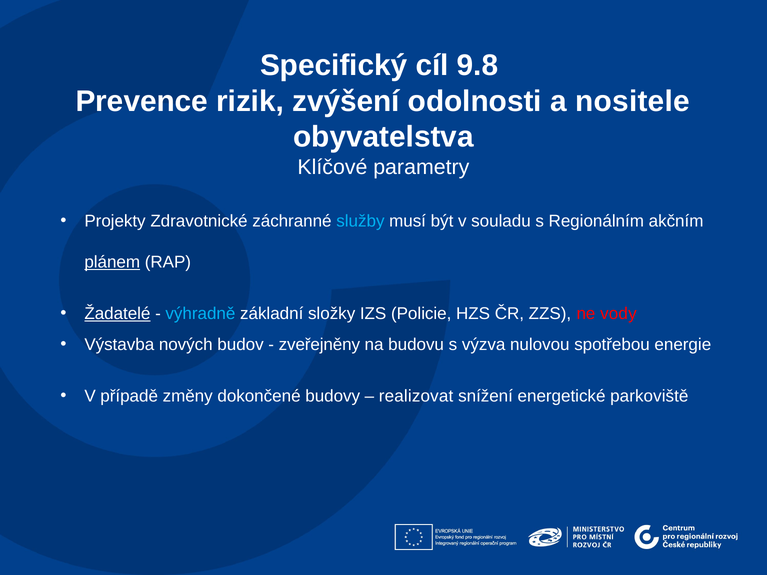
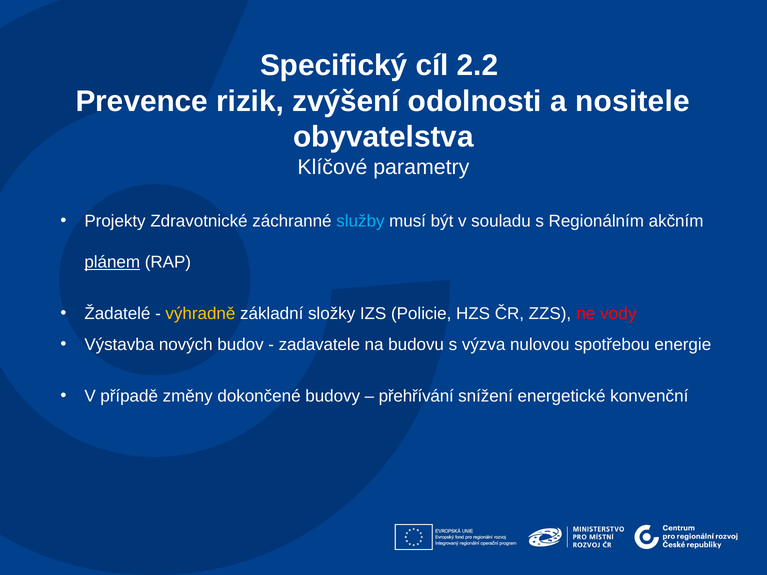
9.8: 9.8 -> 2.2
Žadatelé underline: present -> none
výhradně colour: light blue -> yellow
zveřejněny: zveřejněny -> zadavatele
realizovat: realizovat -> přehřívání
parkoviště: parkoviště -> konvenční
